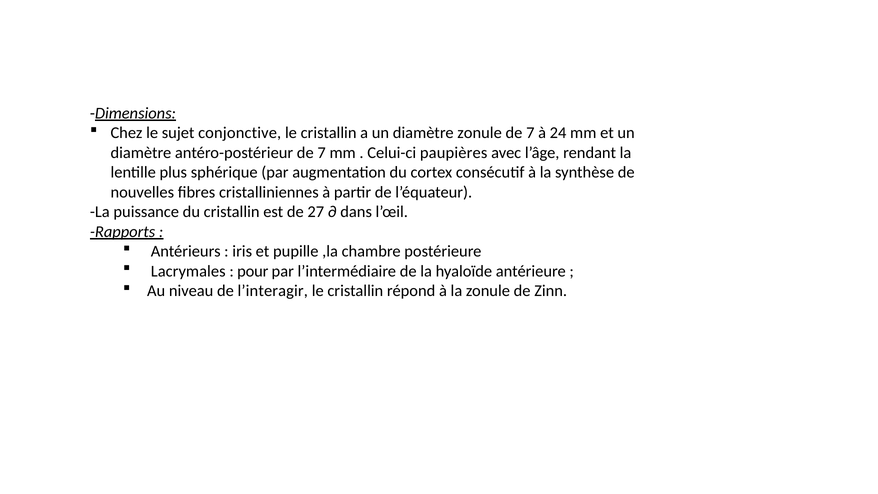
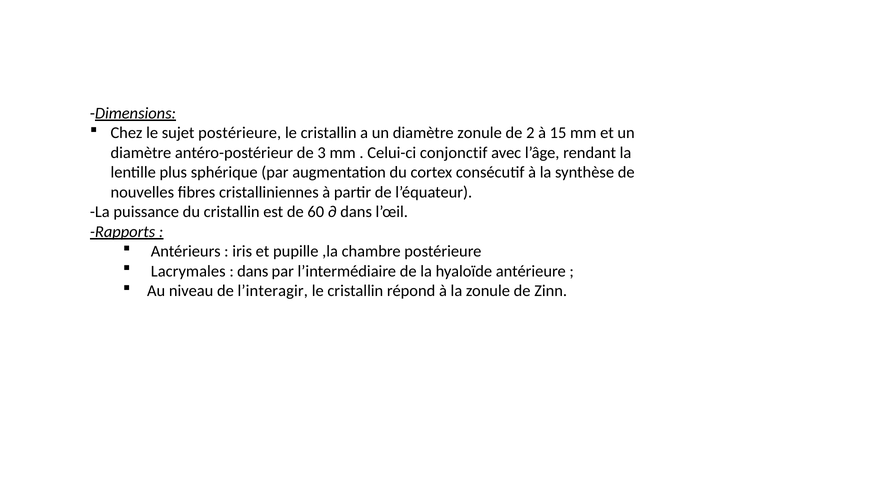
sujet conjonctive: conjonctive -> postérieure
7 at (530, 133): 7 -> 2
24: 24 -> 15
antéro-postérieur de 7: 7 -> 3
paupières: paupières -> conjonctif
27: 27 -> 60
pour at (253, 271): pour -> dans
